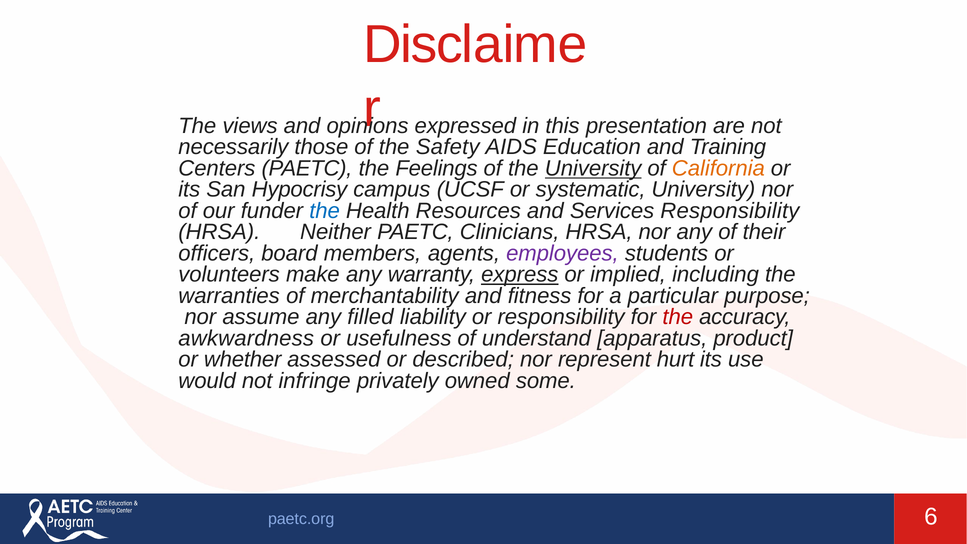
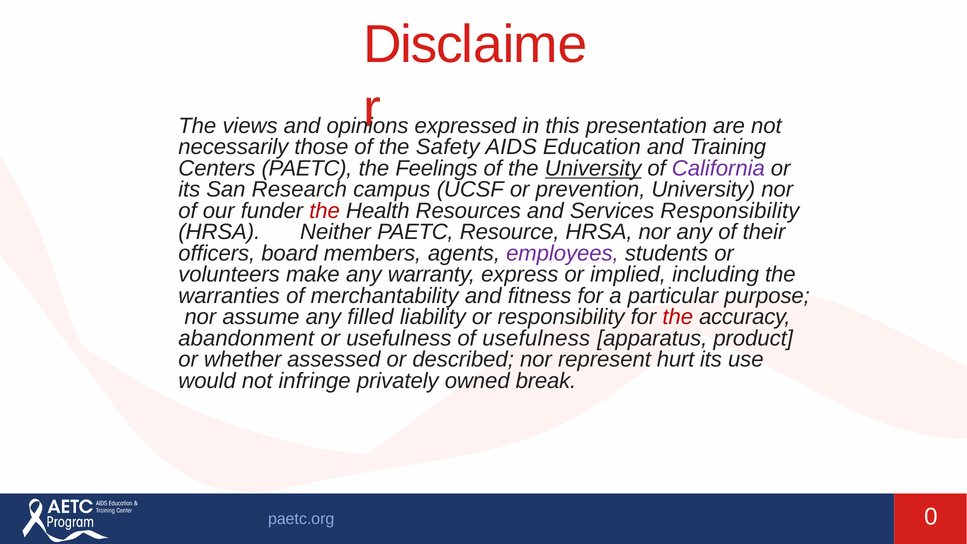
California colour: orange -> purple
Hypocrisy: Hypocrisy -> Research
systematic: systematic -> prevention
the at (325, 211) colour: blue -> red
Clinicians: Clinicians -> Resource
express underline: present -> none
awkwardness: awkwardness -> abandonment
of understand: understand -> usefulness
some: some -> break
6: 6 -> 0
